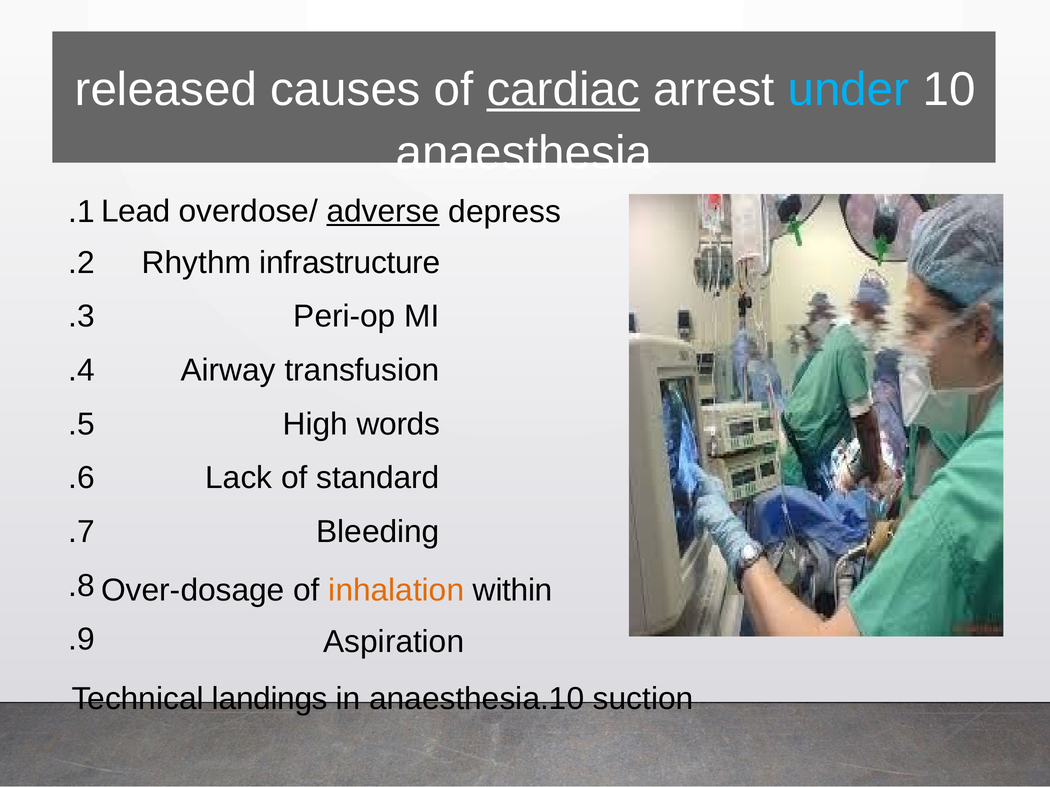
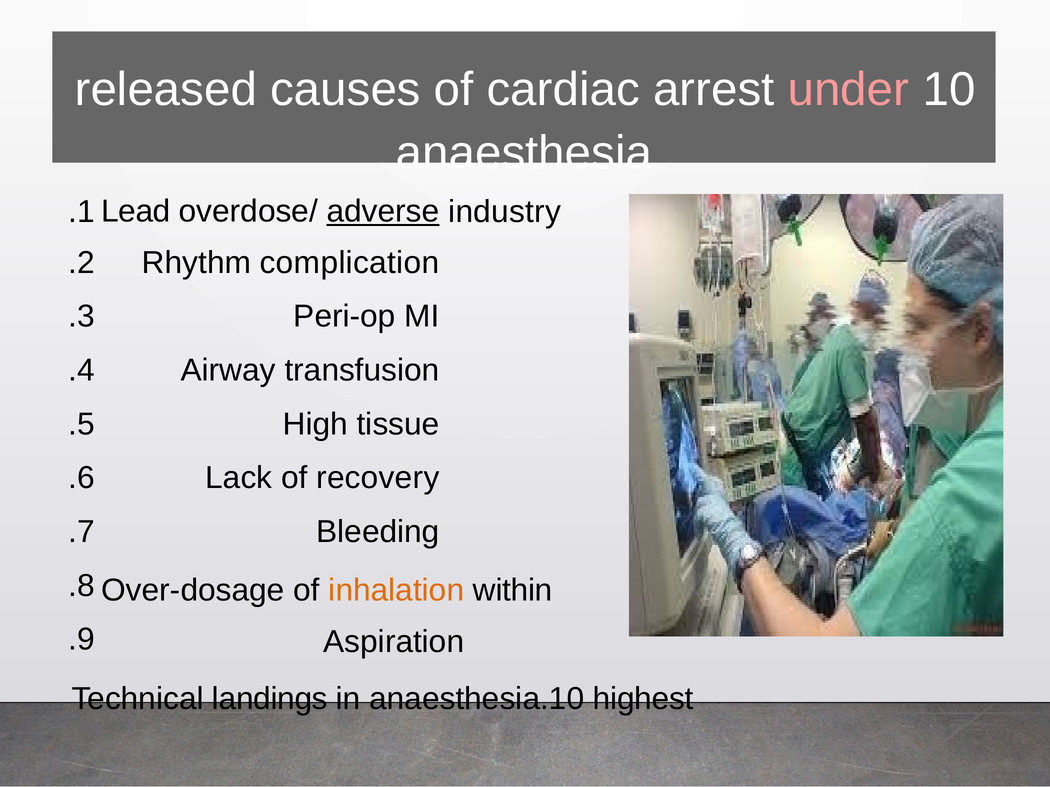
cardiac underline: present -> none
under colour: light blue -> pink
depress: depress -> industry
infrastructure: infrastructure -> complication
words: words -> tissue
standard: standard -> recovery
suction: suction -> highest
